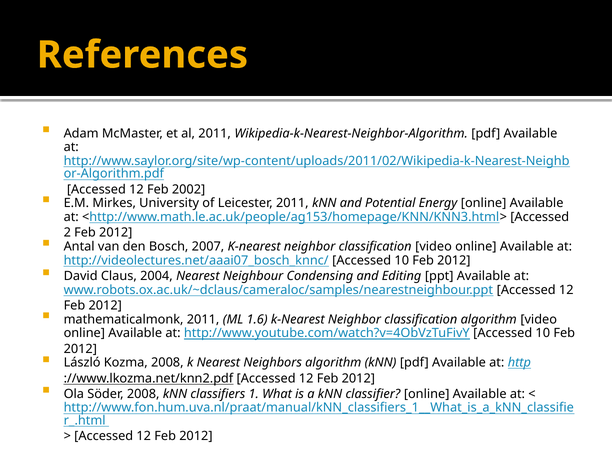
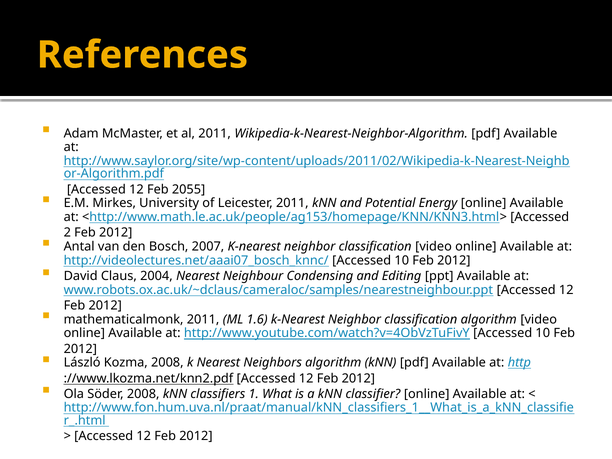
2002: 2002 -> 2055
